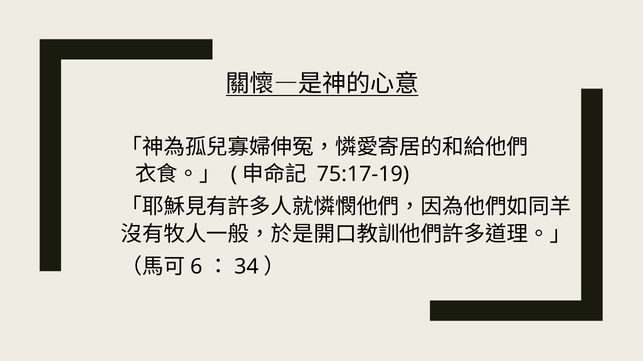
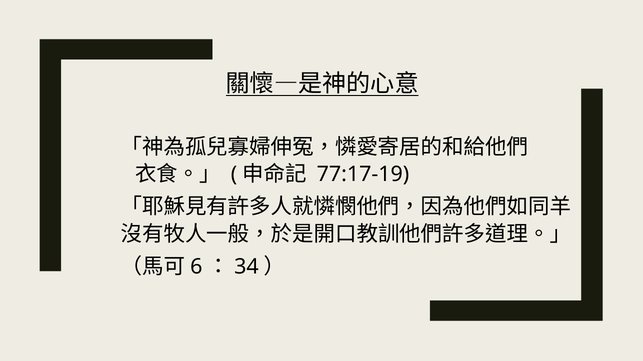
75:17-19: 75:17-19 -> 77:17-19
